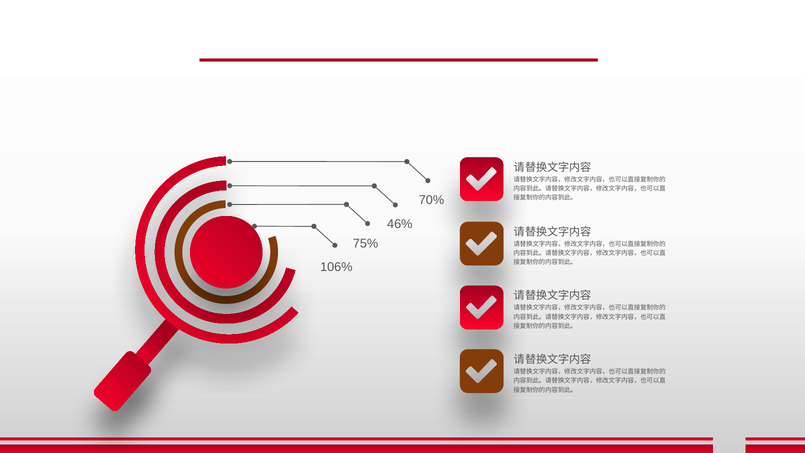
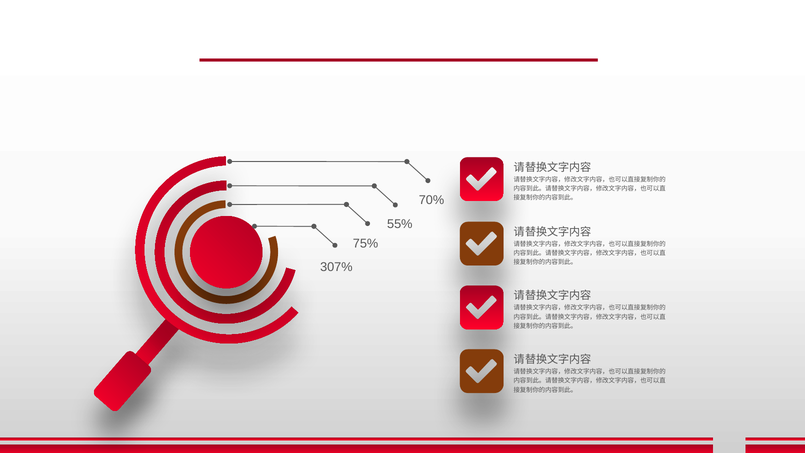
46%: 46% -> 55%
106%: 106% -> 307%
